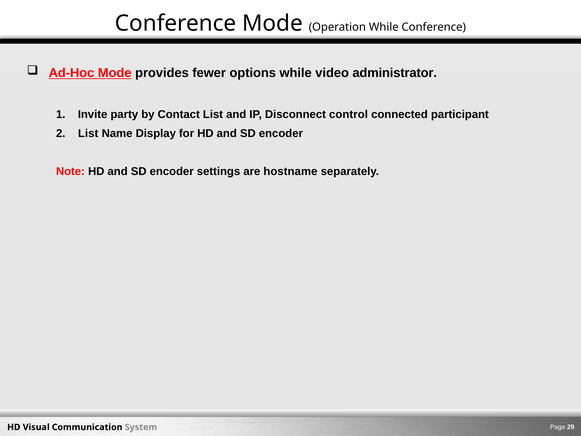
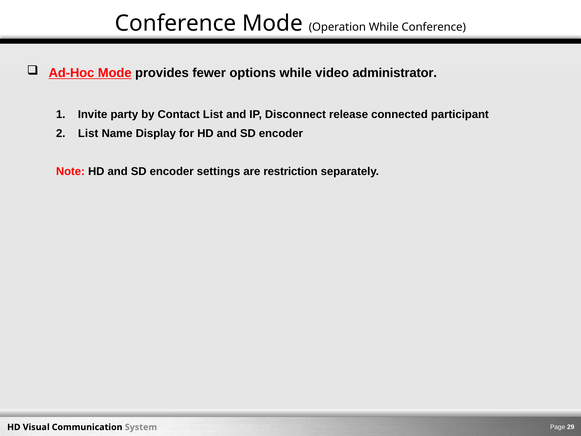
control: control -> release
hostname: hostname -> restriction
